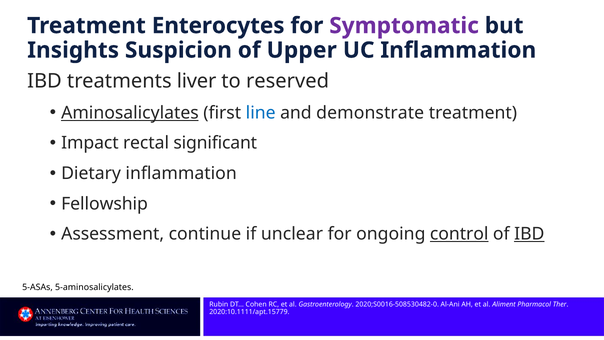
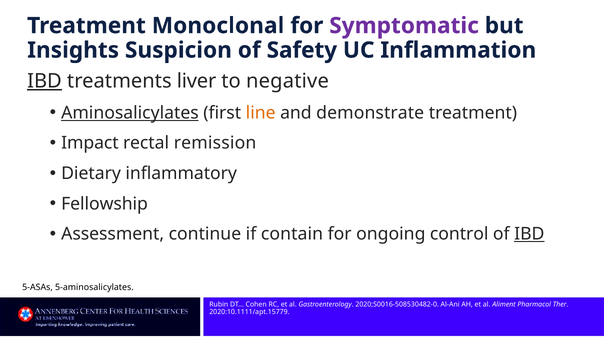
Enterocytes: Enterocytes -> Monoclonal
Upper: Upper -> Safety
IBD at (44, 81) underline: none -> present
reserved: reserved -> negative
line colour: blue -> orange
significant: significant -> remission
Dietary inflammation: inflammation -> inflammatory
unclear: unclear -> contain
control underline: present -> none
